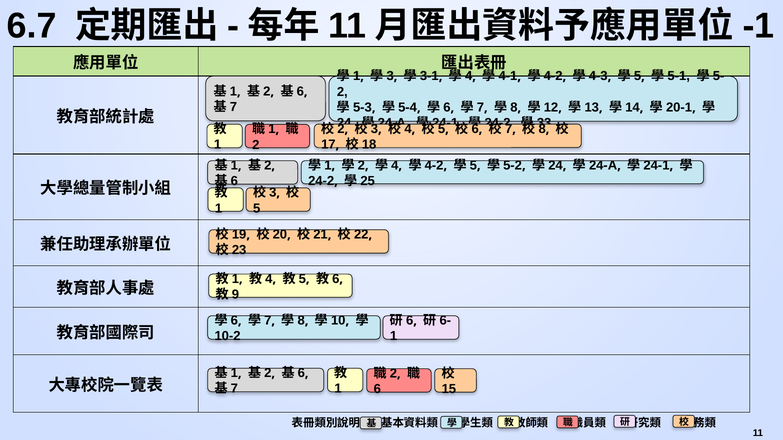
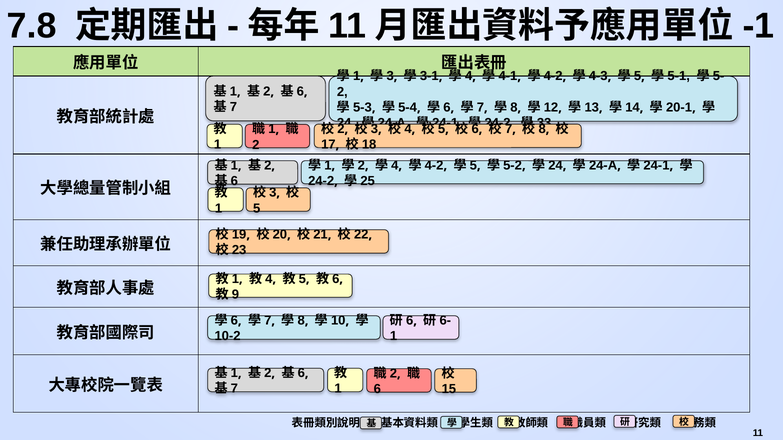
6.7: 6.7 -> 7.8
